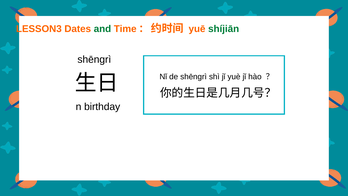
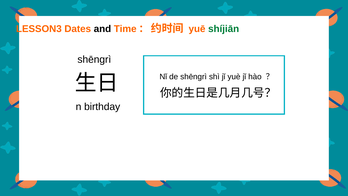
and colour: green -> black
